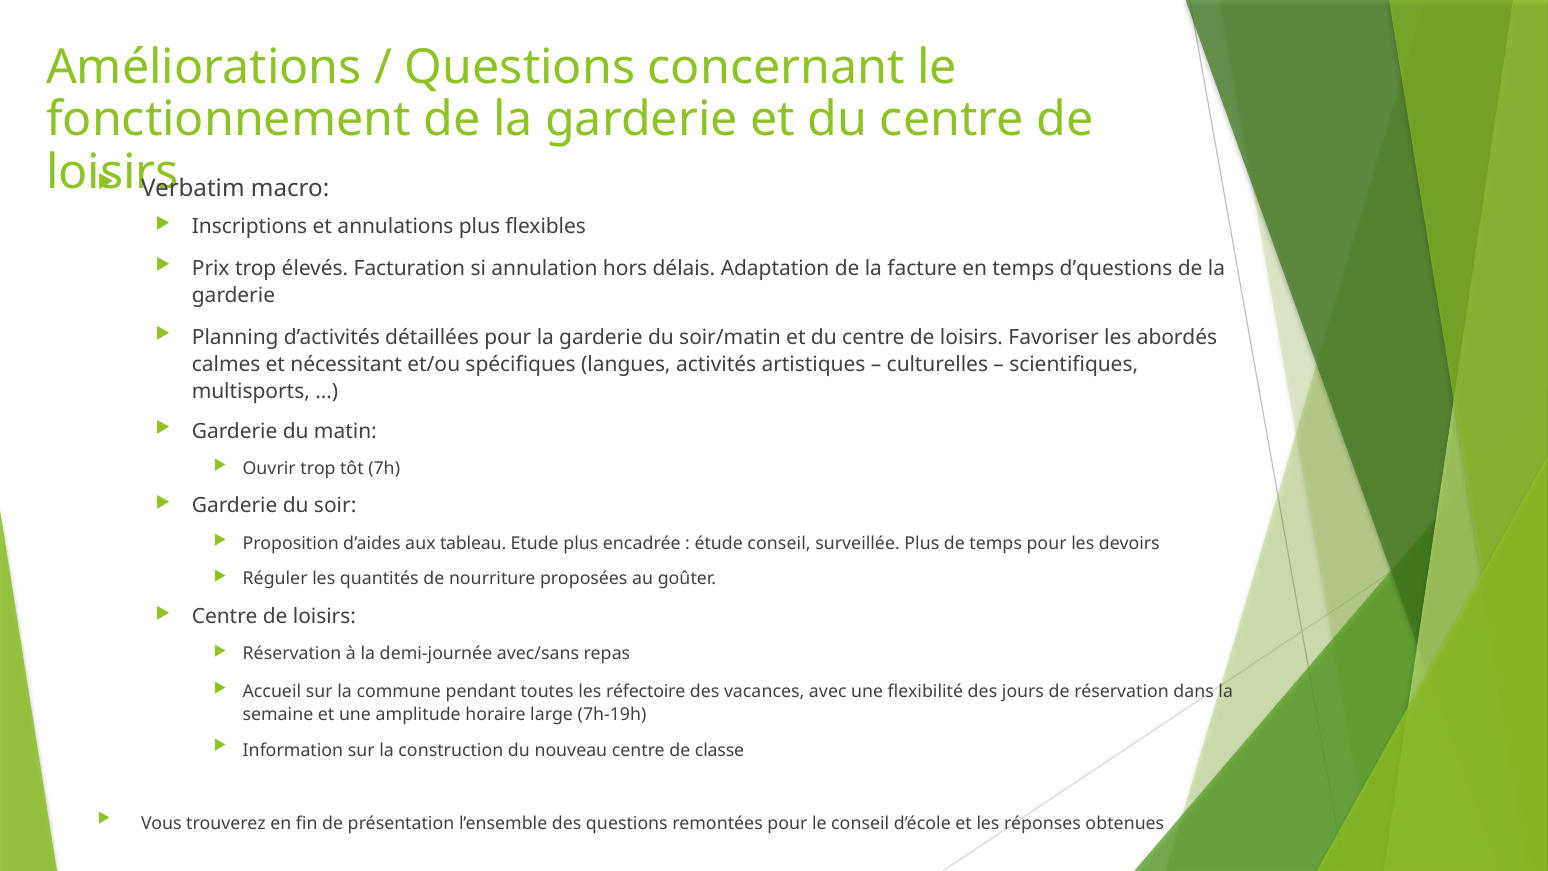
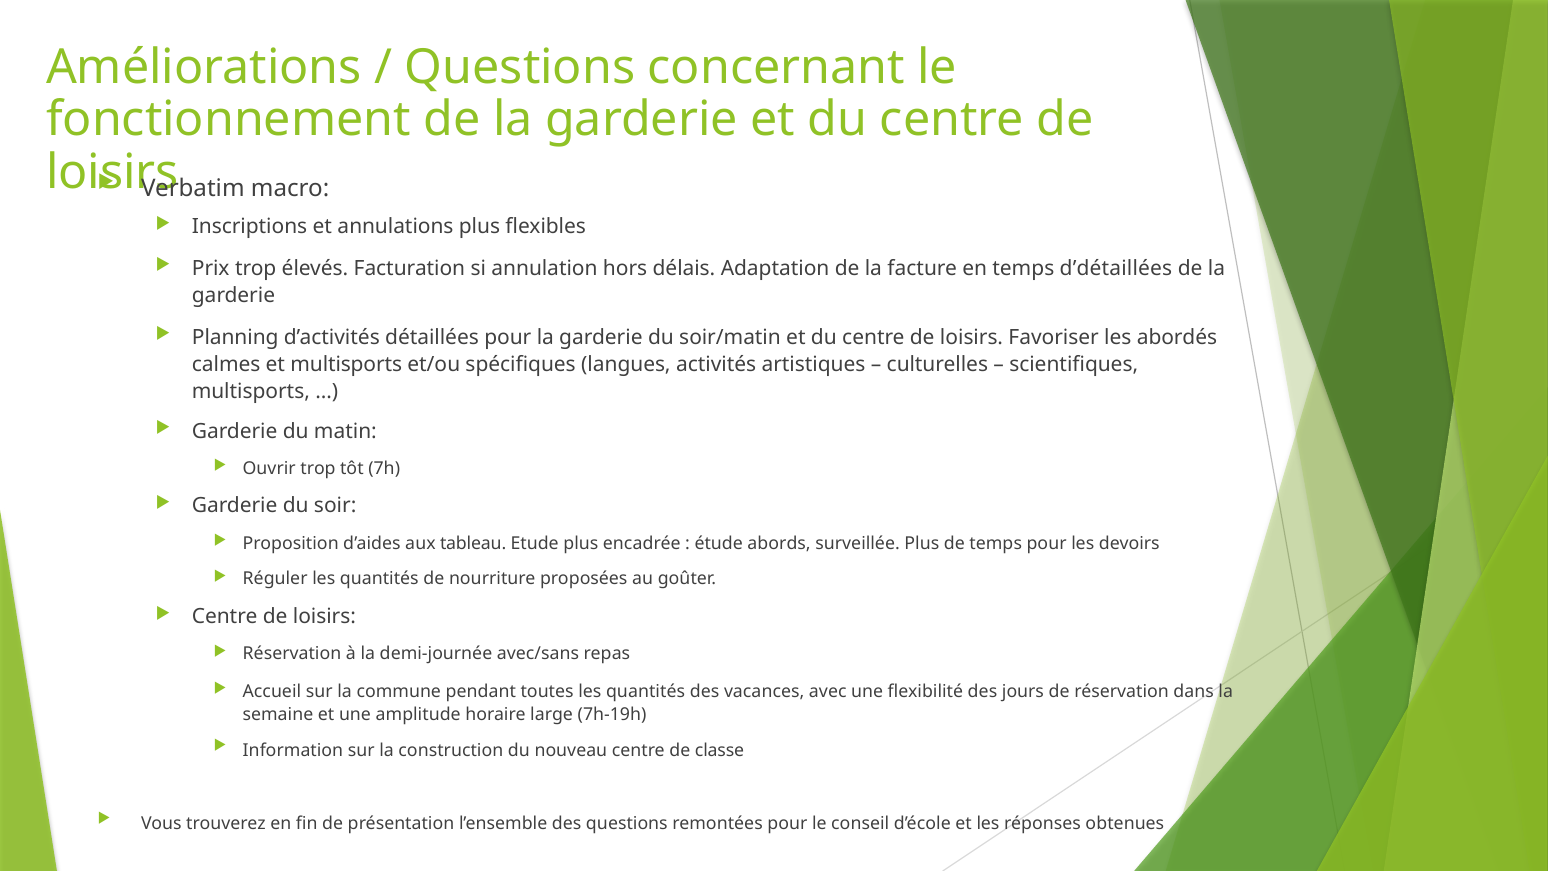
d’questions: d’questions -> d’détaillées
et nécessitant: nécessitant -> multisports
étude conseil: conseil -> abords
toutes les réfectoire: réfectoire -> quantités
